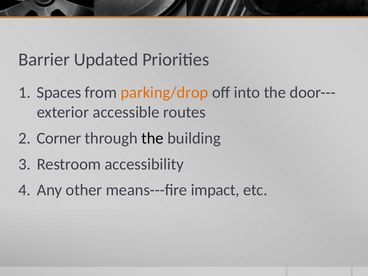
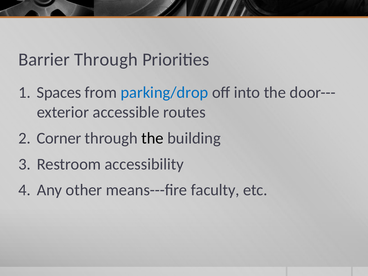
Barrier Updated: Updated -> Through
parking/drop colour: orange -> blue
impact: impact -> faculty
